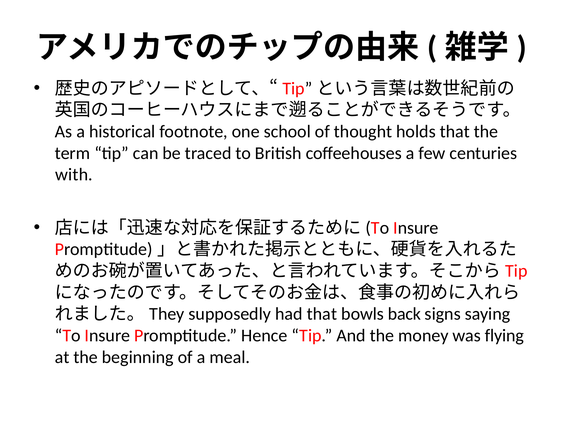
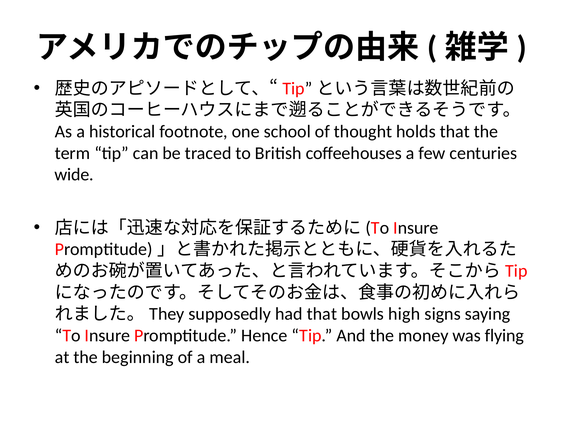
with: with -> wide
back: back -> high
